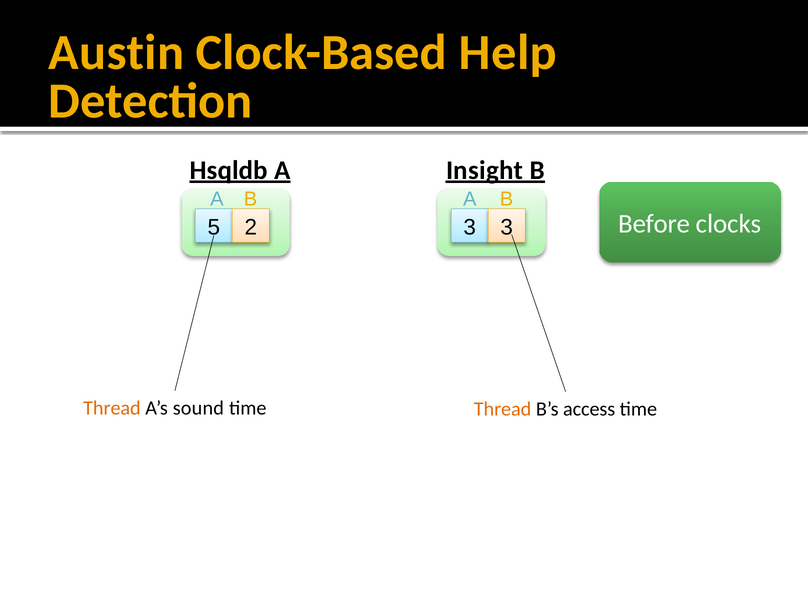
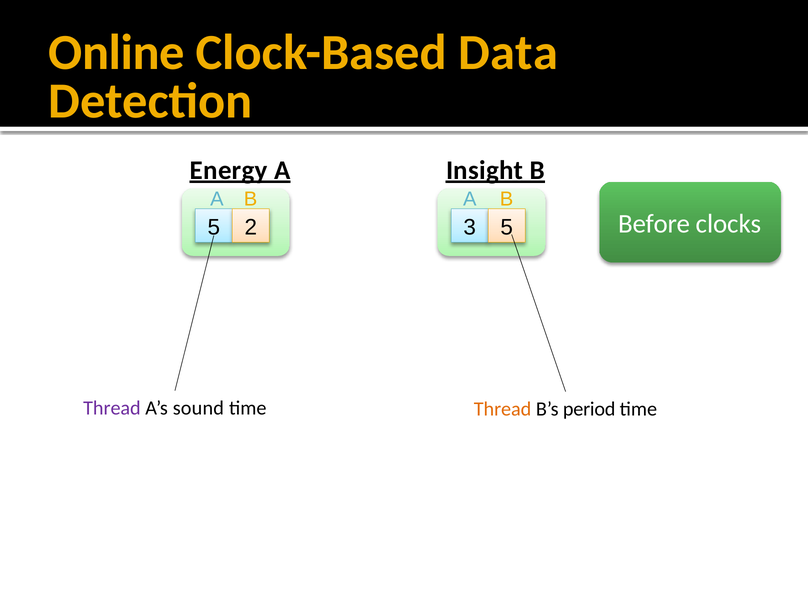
Austin: Austin -> Online
Help: Help -> Data
Hsqldb: Hsqldb -> Energy
3 3: 3 -> 5
Thread at (112, 408) colour: orange -> purple
access: access -> period
